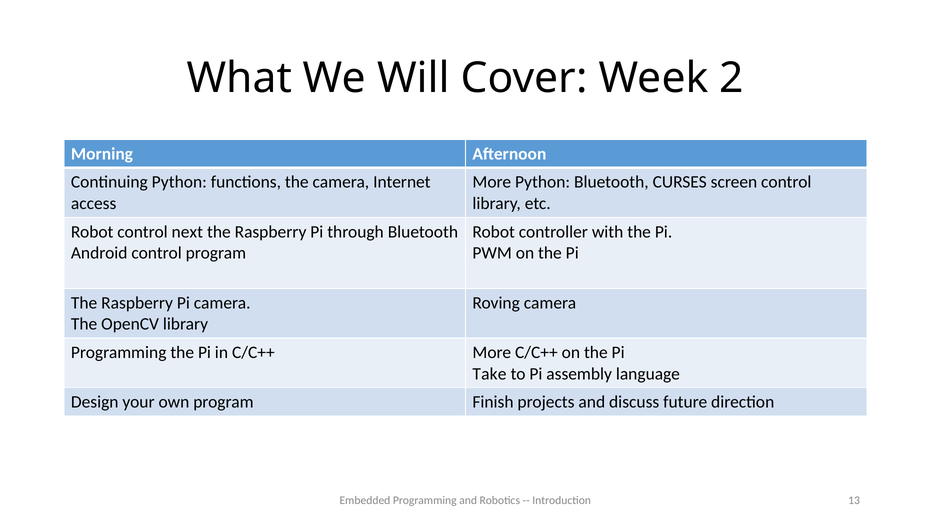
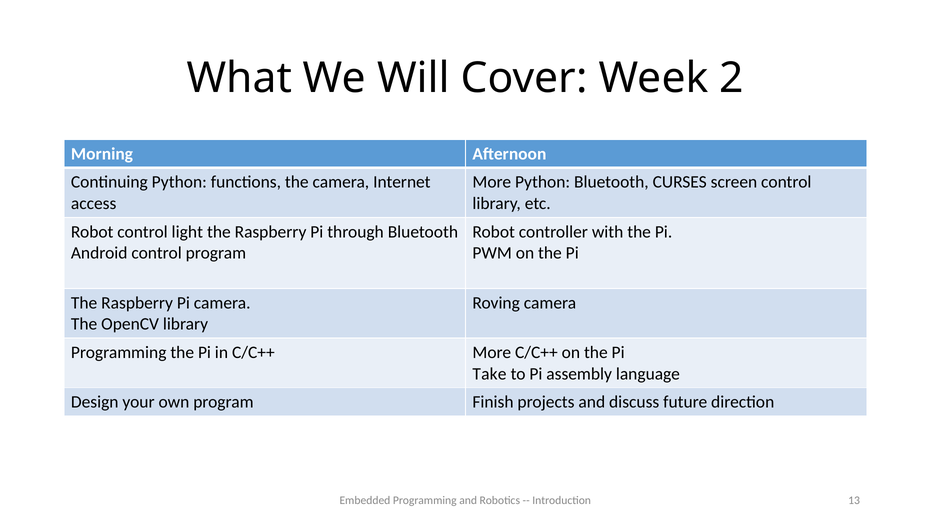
next: next -> light
